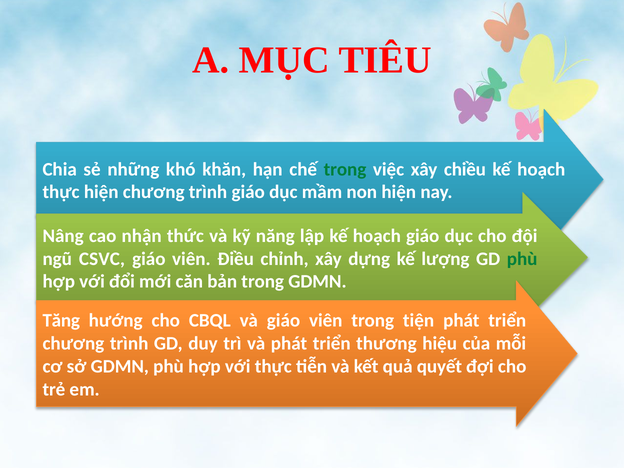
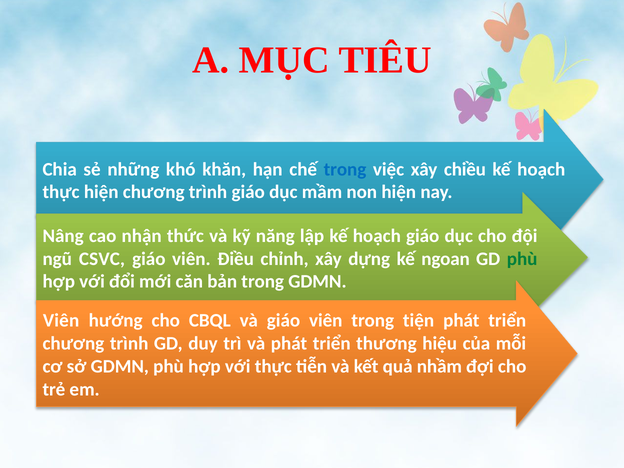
trong at (345, 169) colour: green -> blue
lượng: lượng -> ngoan
Tăng at (61, 321): Tăng -> Viên
quyết: quyết -> nhầm
